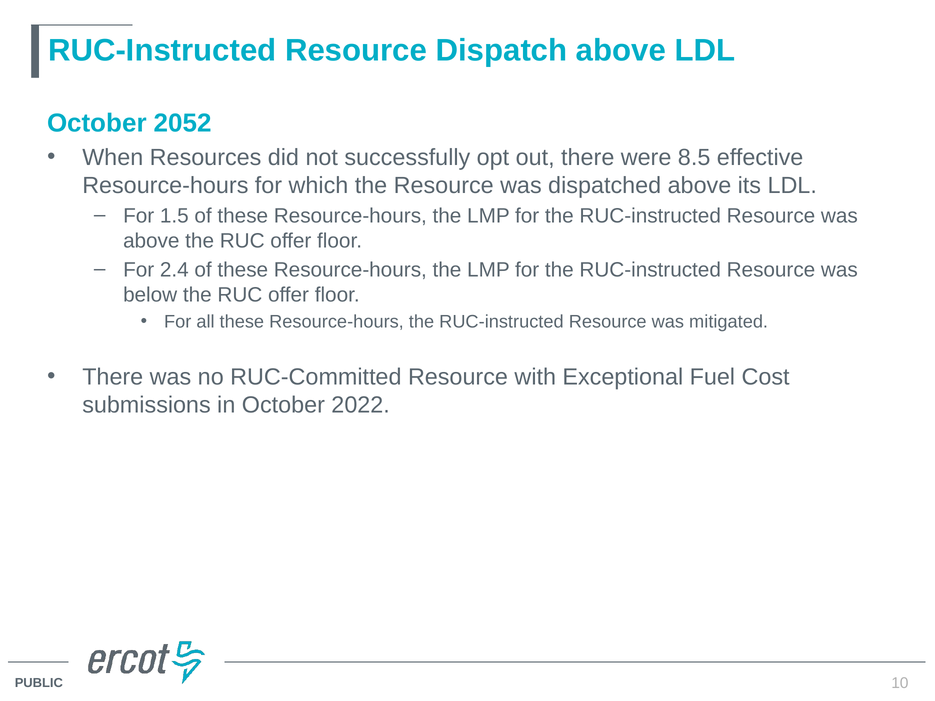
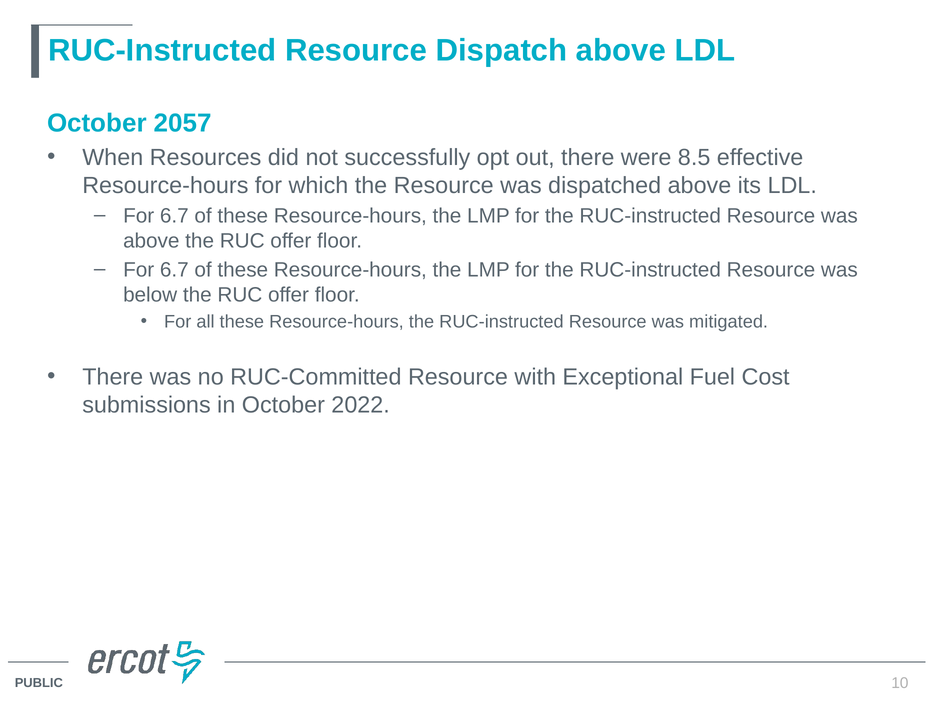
2052: 2052 -> 2057
1.5 at (174, 216): 1.5 -> 6.7
2.4 at (174, 270): 2.4 -> 6.7
